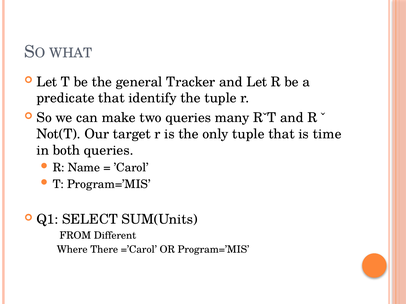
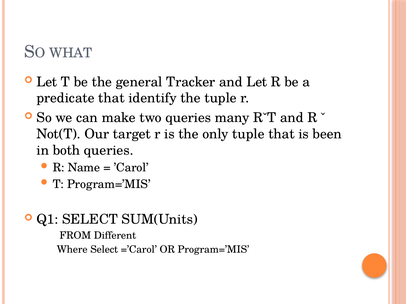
time: time -> been
Where There: There -> Select
